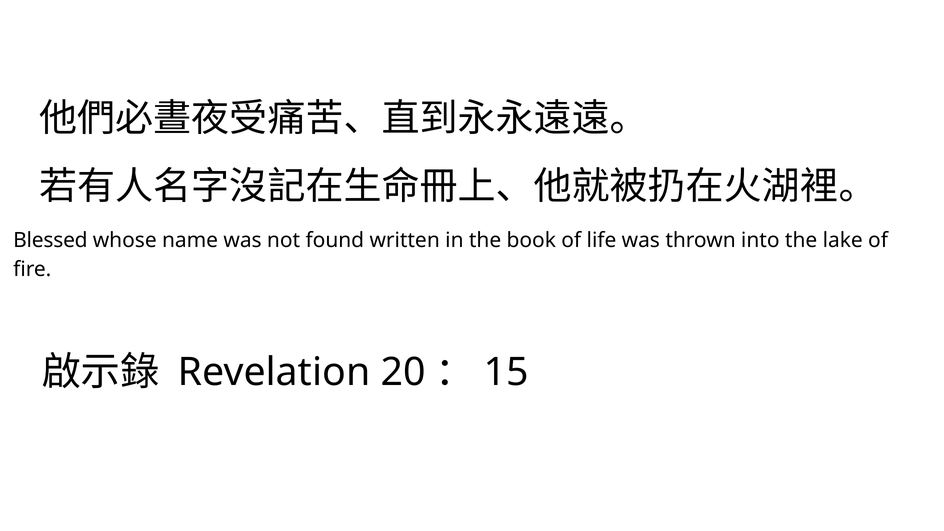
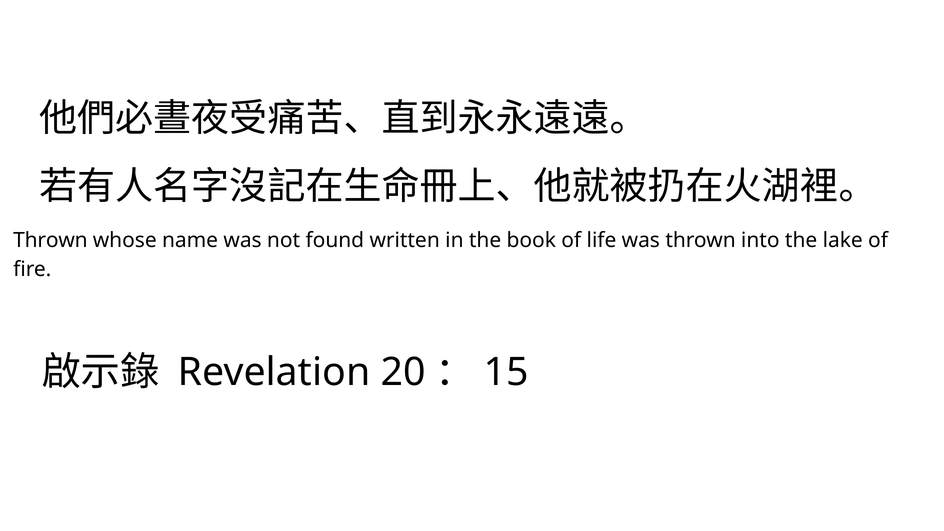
Blessed at (50, 240): Blessed -> Thrown
